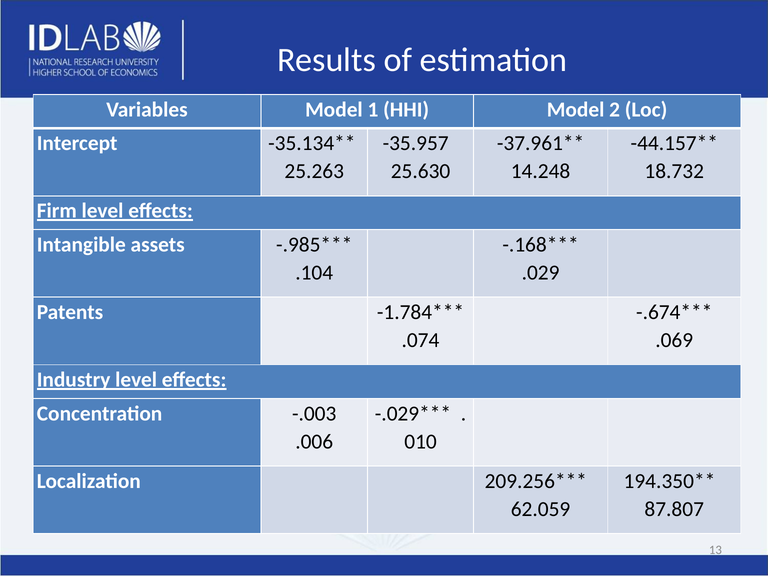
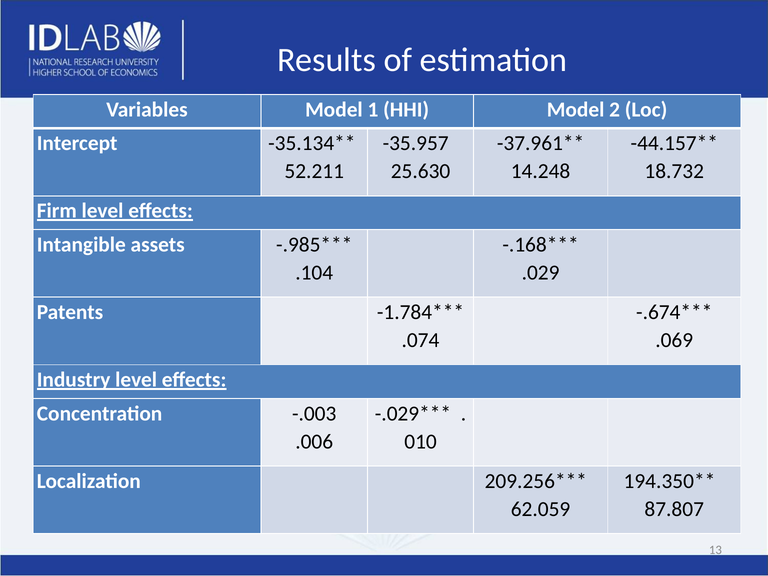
25.263: 25.263 -> 52.211
